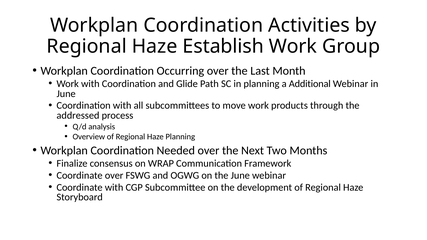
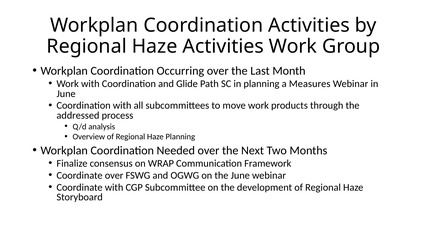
Haze Establish: Establish -> Activities
Additional: Additional -> Measures
